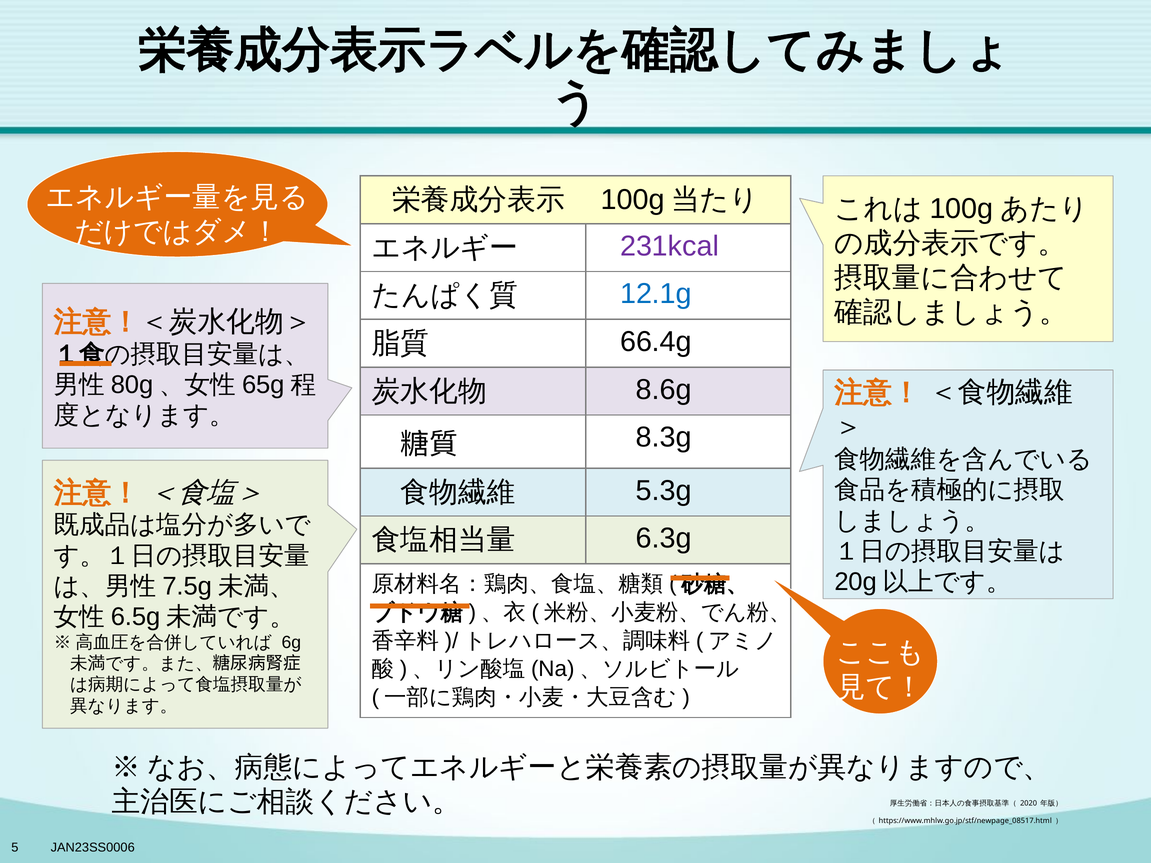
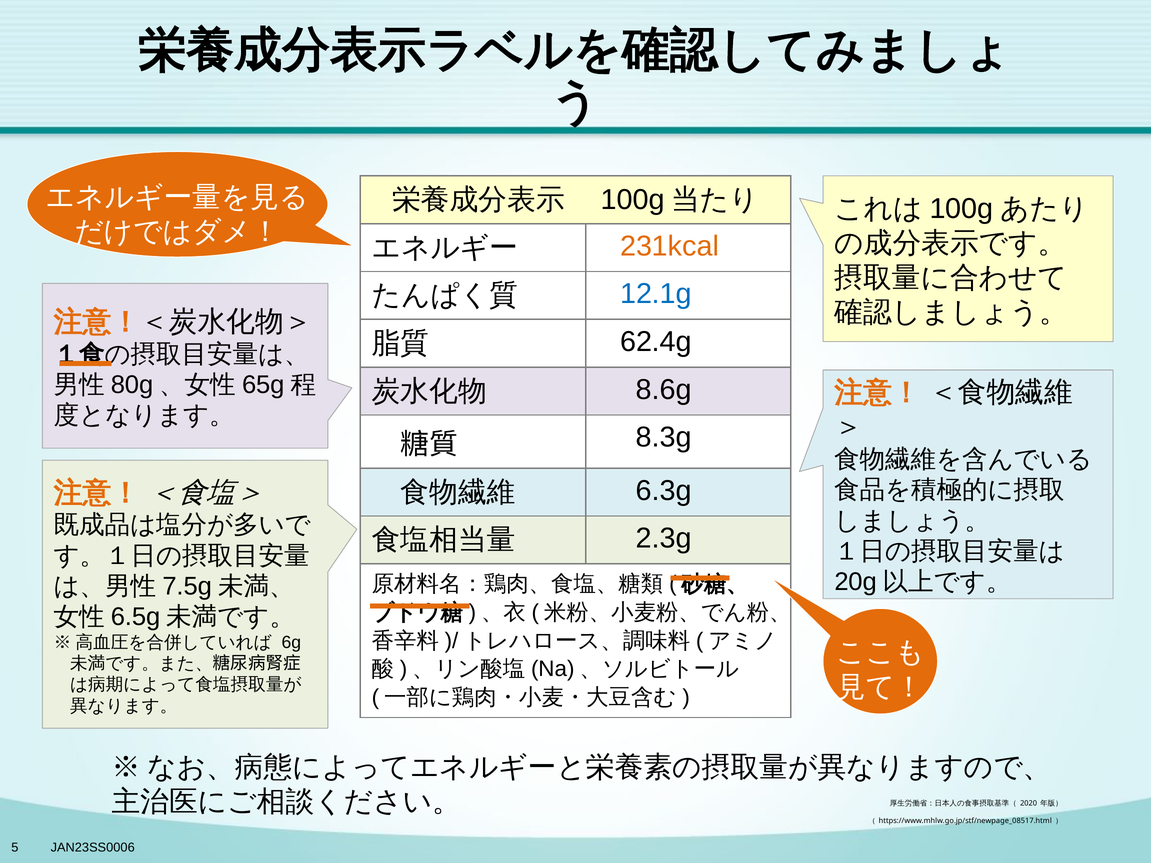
231kcal colour: purple -> orange
66.4g: 66.4g -> 62.4g
5.3g: 5.3g -> 6.3g
6.3g: 6.3g -> 2.3g
